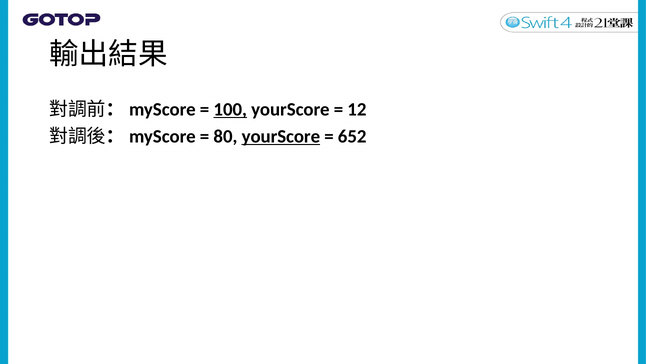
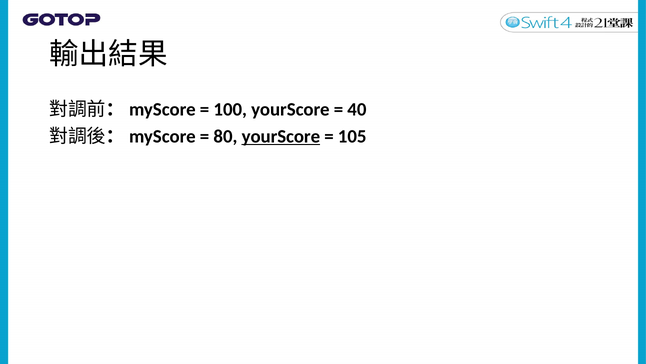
100 underline: present -> none
12: 12 -> 40
652: 652 -> 105
